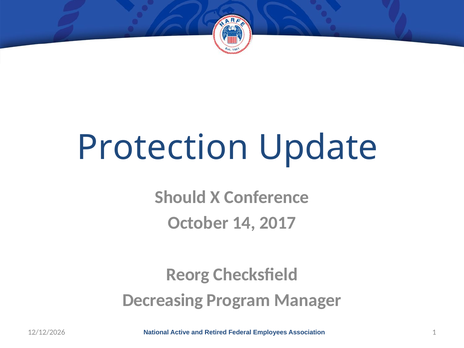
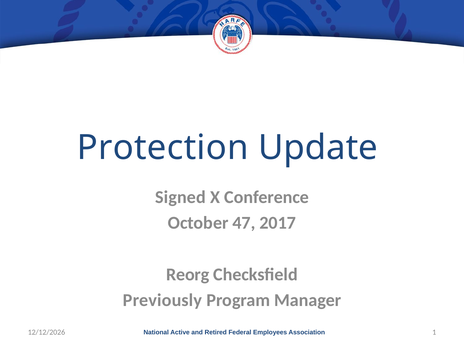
Should: Should -> Signed
14: 14 -> 47
Decreasing: Decreasing -> Previously
